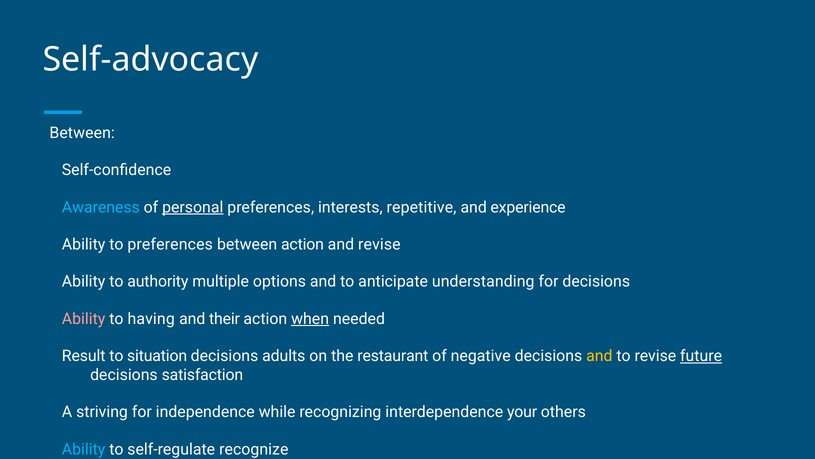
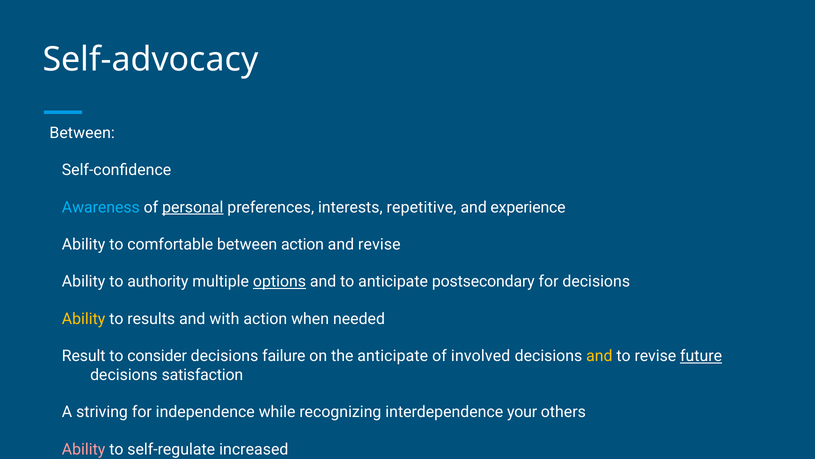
to preferences: preferences -> comfortable
options underline: none -> present
understanding: understanding -> postsecondary
Ability at (84, 318) colour: pink -> yellow
having: having -> results
their: their -> with
when underline: present -> none
situation: situation -> consider
adults: adults -> failure
the restaurant: restaurant -> anticipate
negative: negative -> involved
Ability at (84, 449) colour: light blue -> pink
recognize: recognize -> increased
